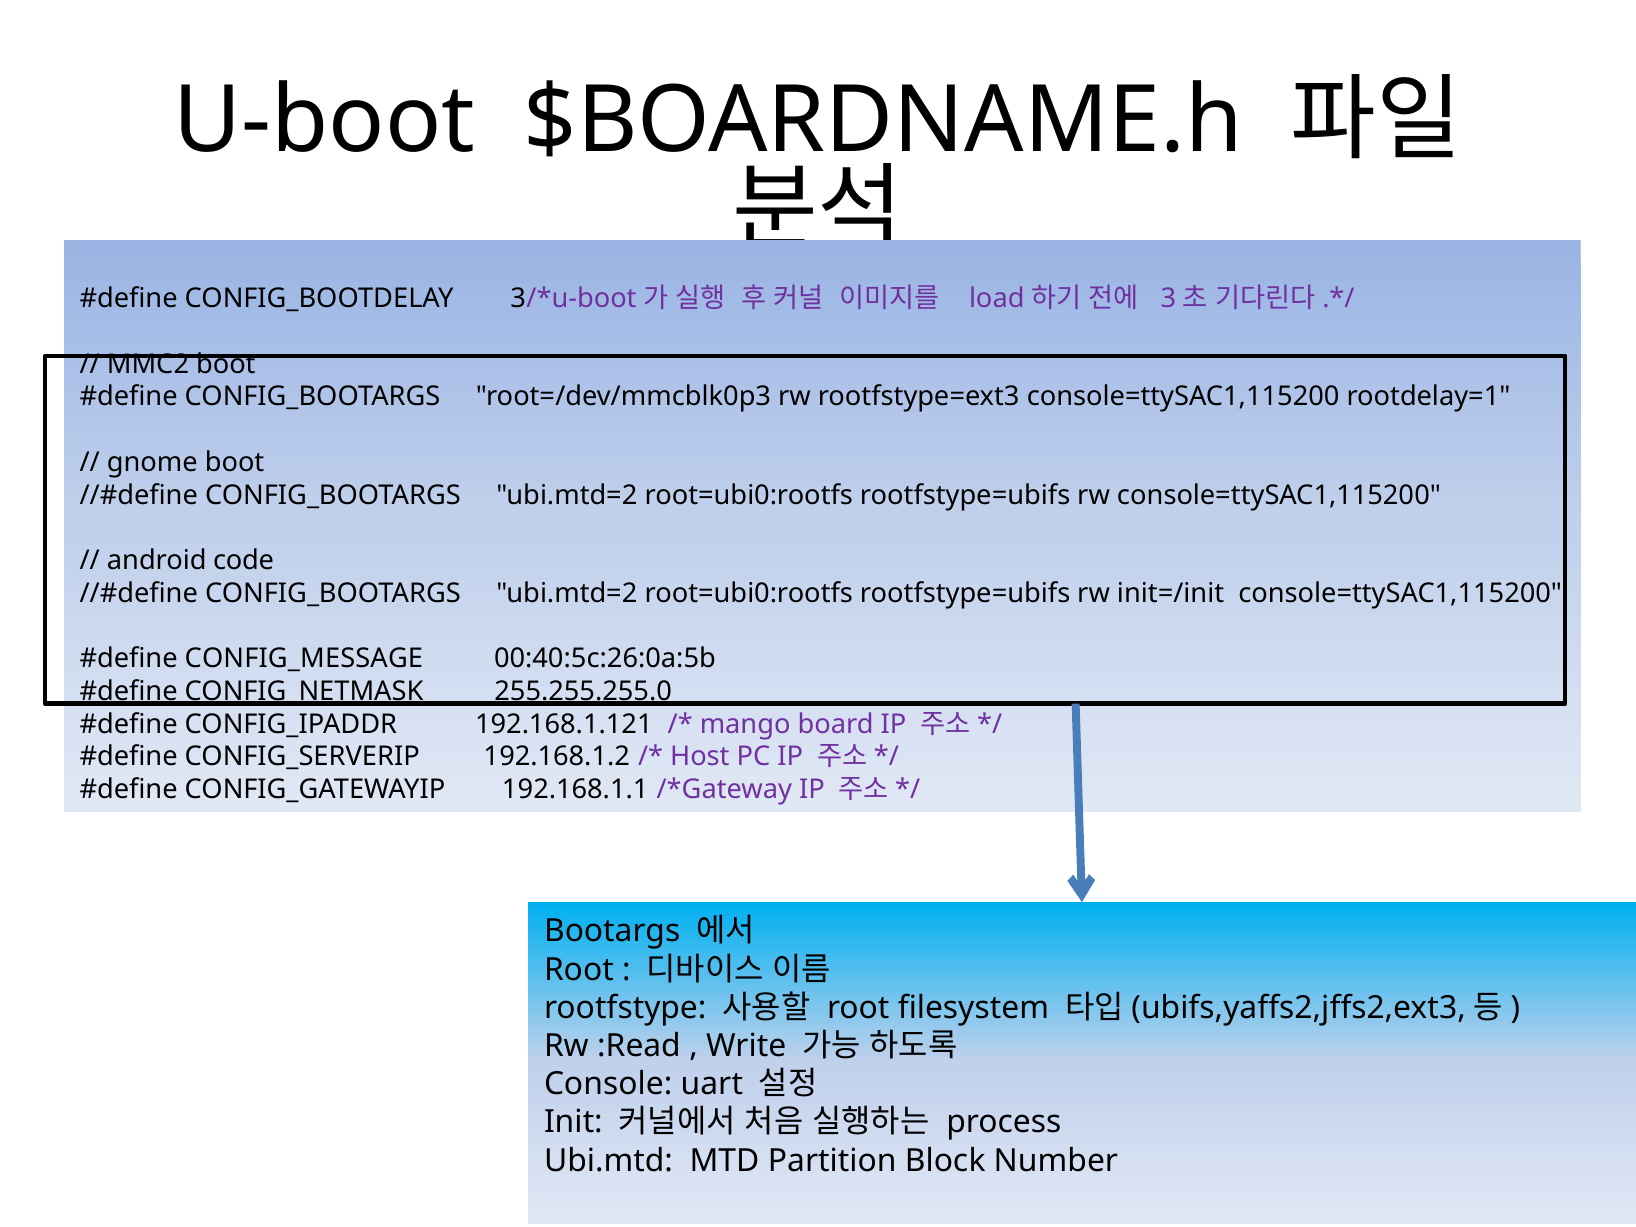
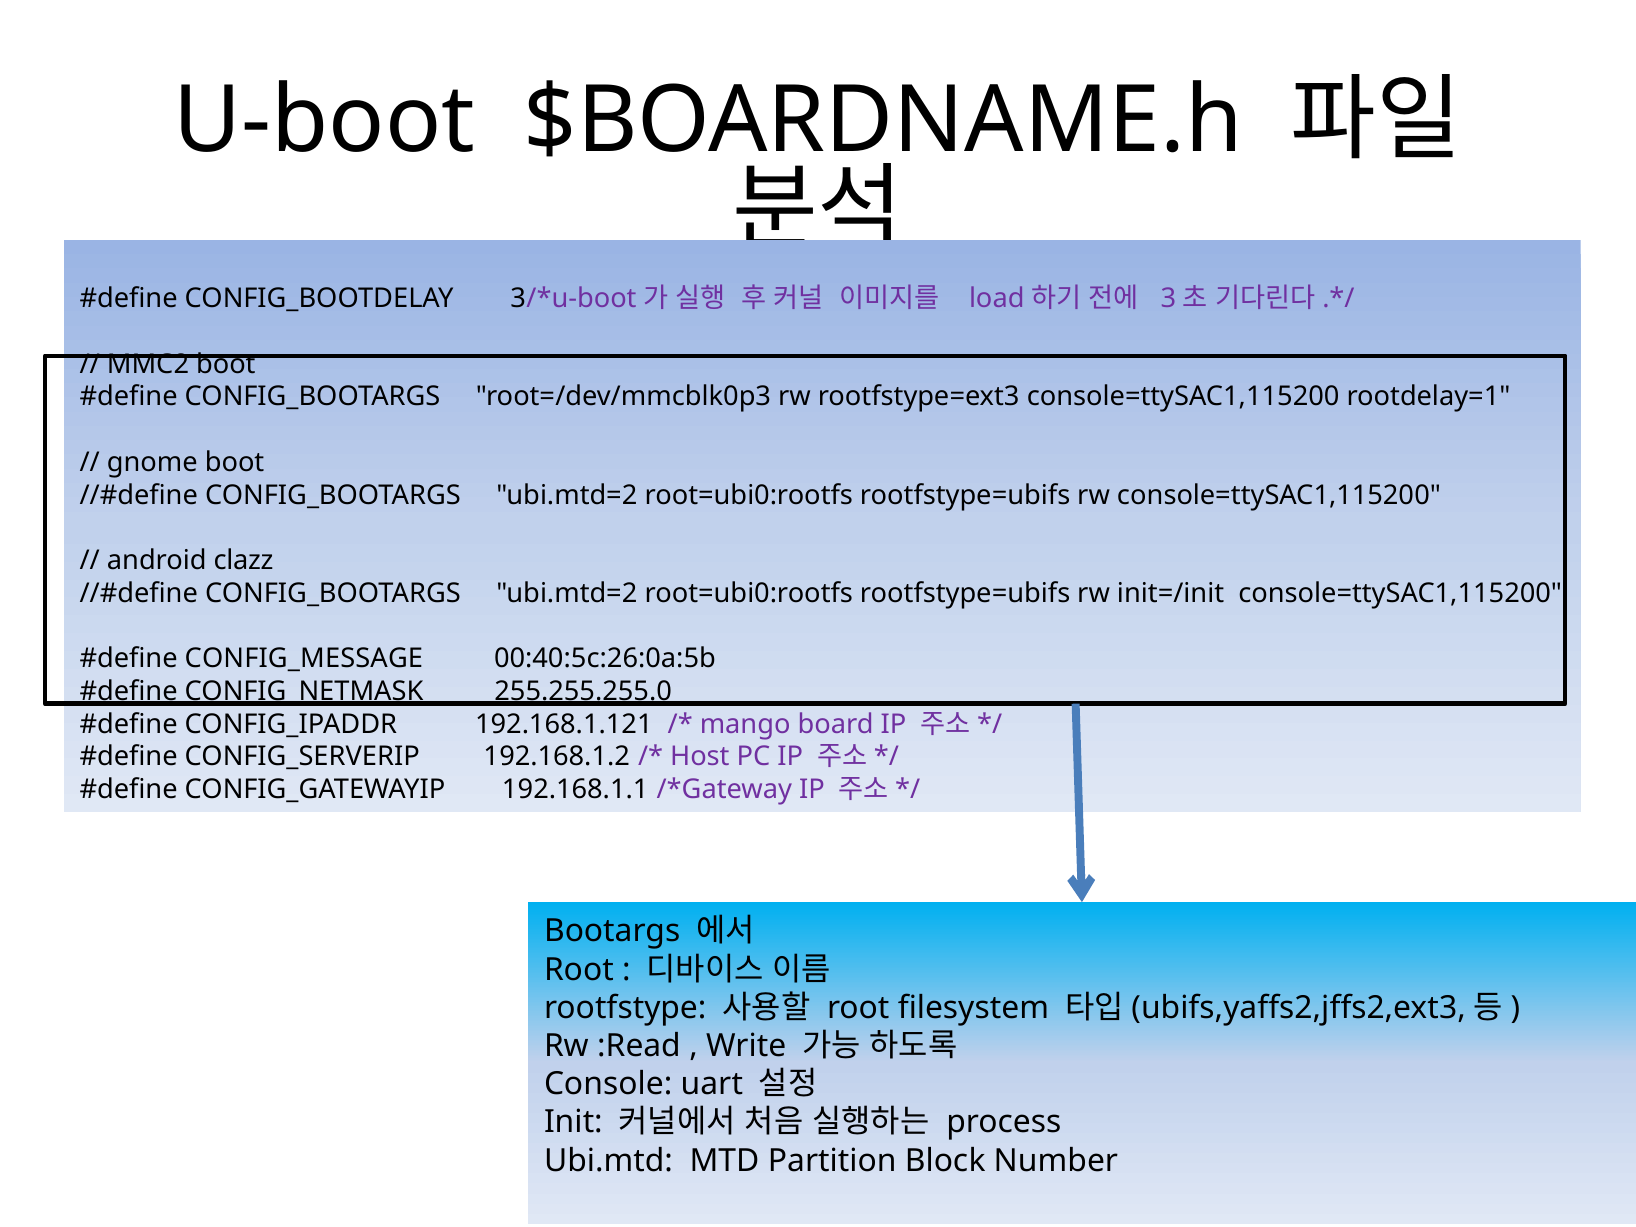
code: code -> clazz
